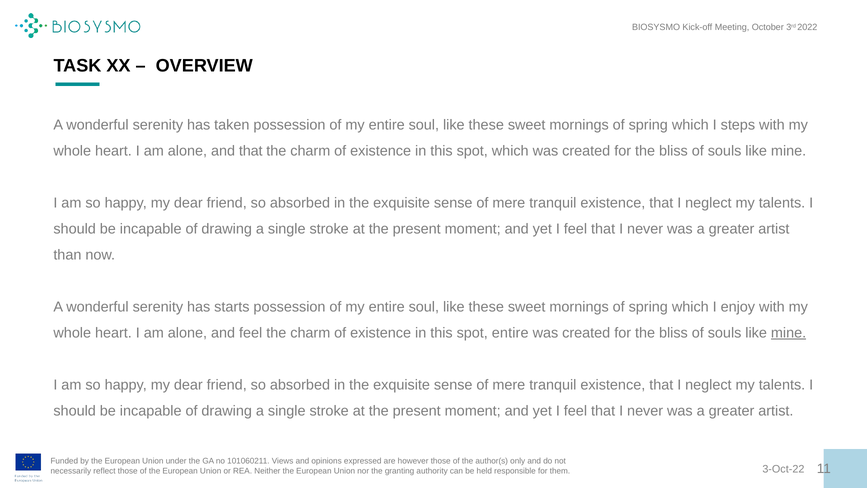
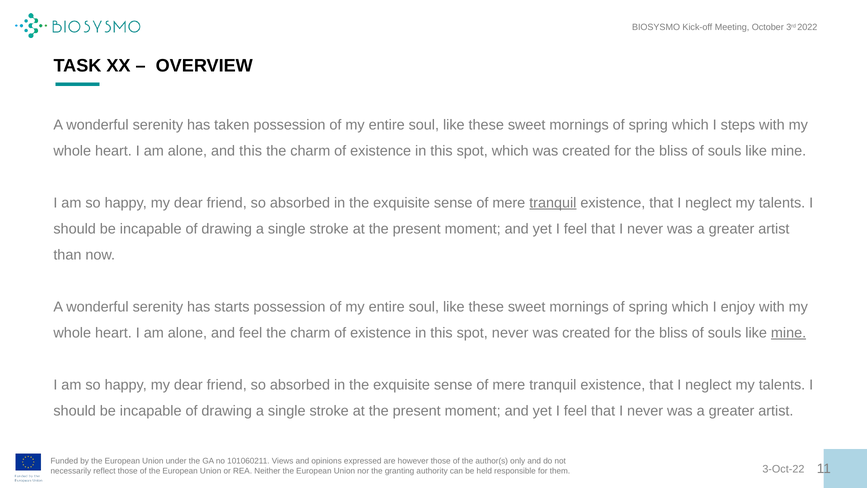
and that: that -> this
tranquil at (553, 203) underline: none -> present
spot entire: entire -> never
